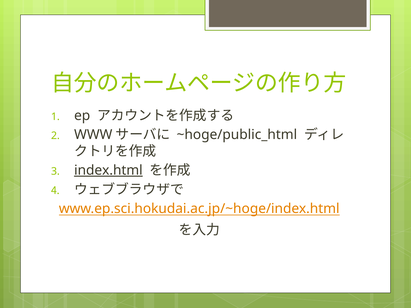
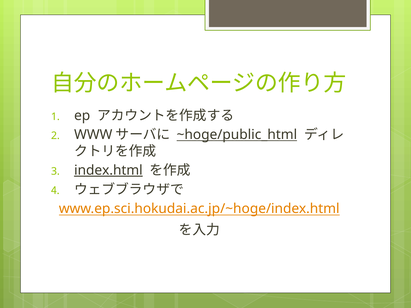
~hoge/public_html underline: none -> present
